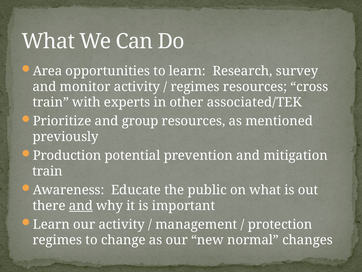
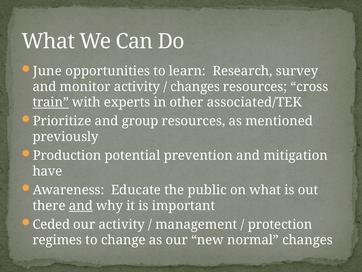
Area: Area -> June
regimes at (195, 87): regimes -> changes
train at (51, 102) underline: none -> present
train at (47, 171): train -> have
Learn at (51, 224): Learn -> Ceded
